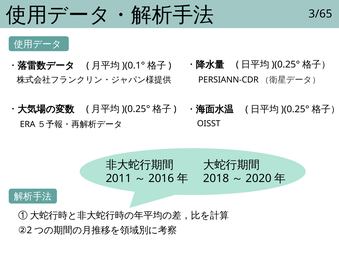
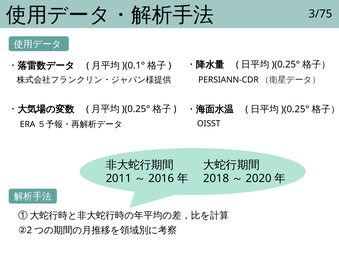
3/65: 3/65 -> 3/75
